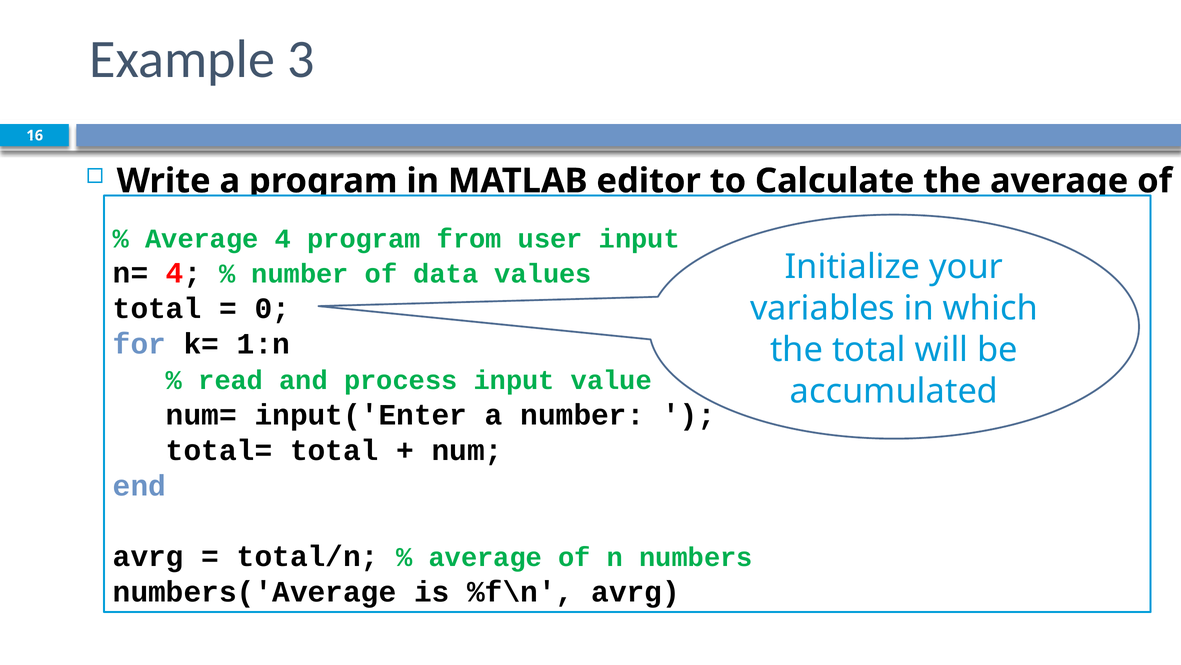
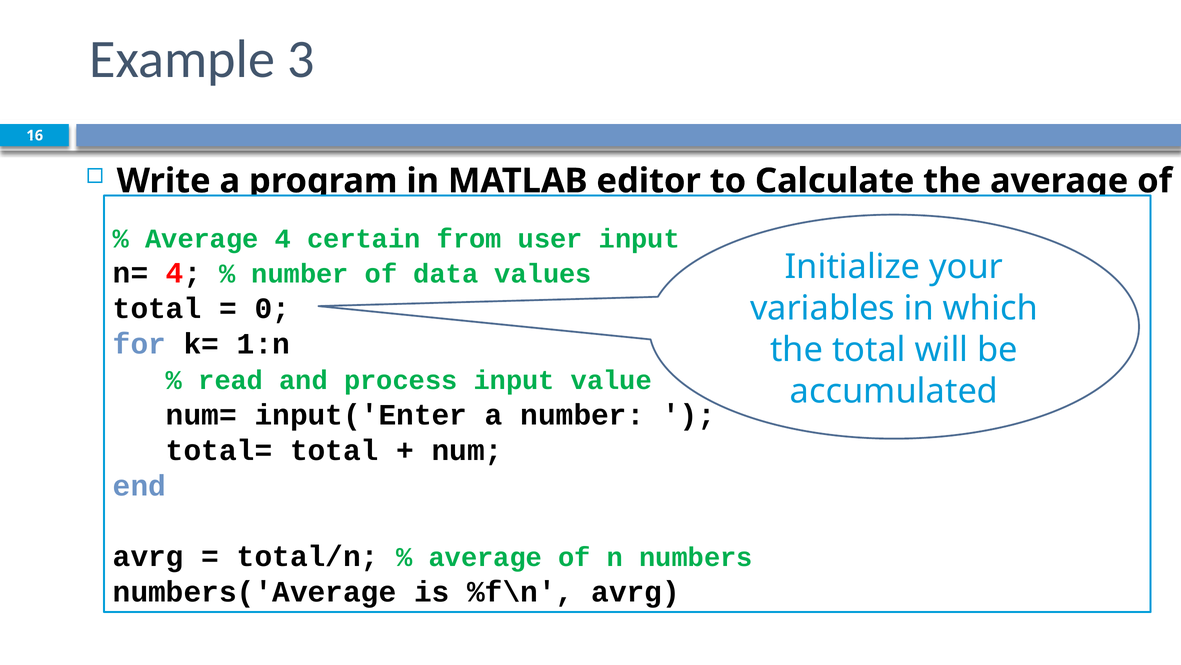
4 program: program -> certain
